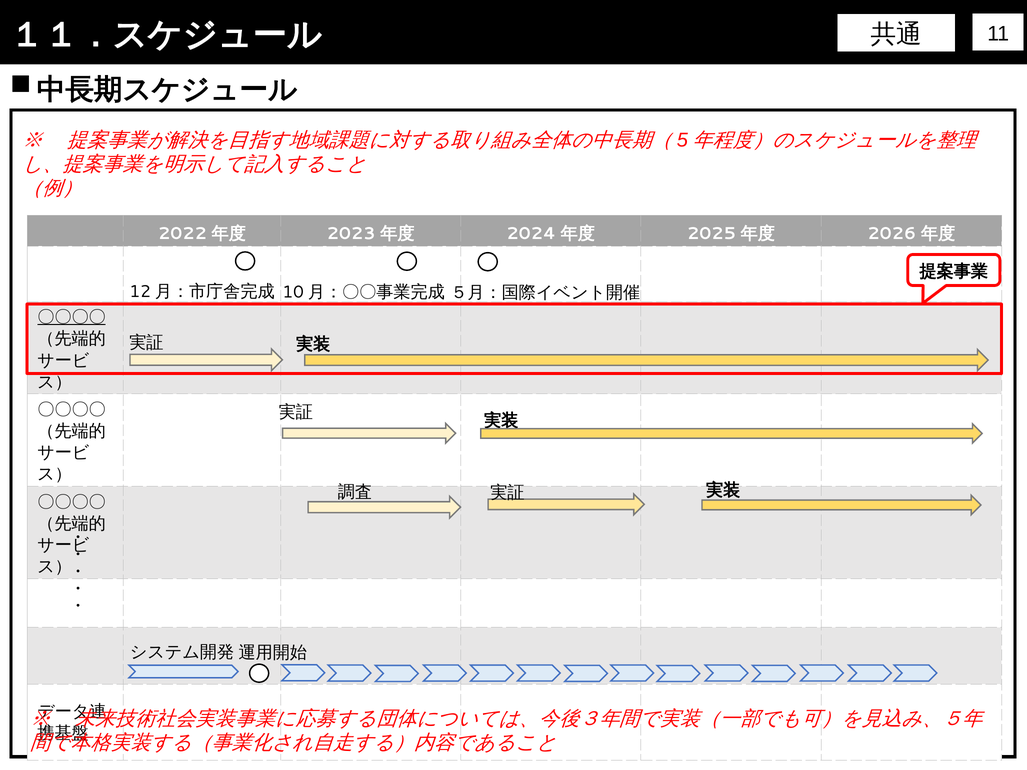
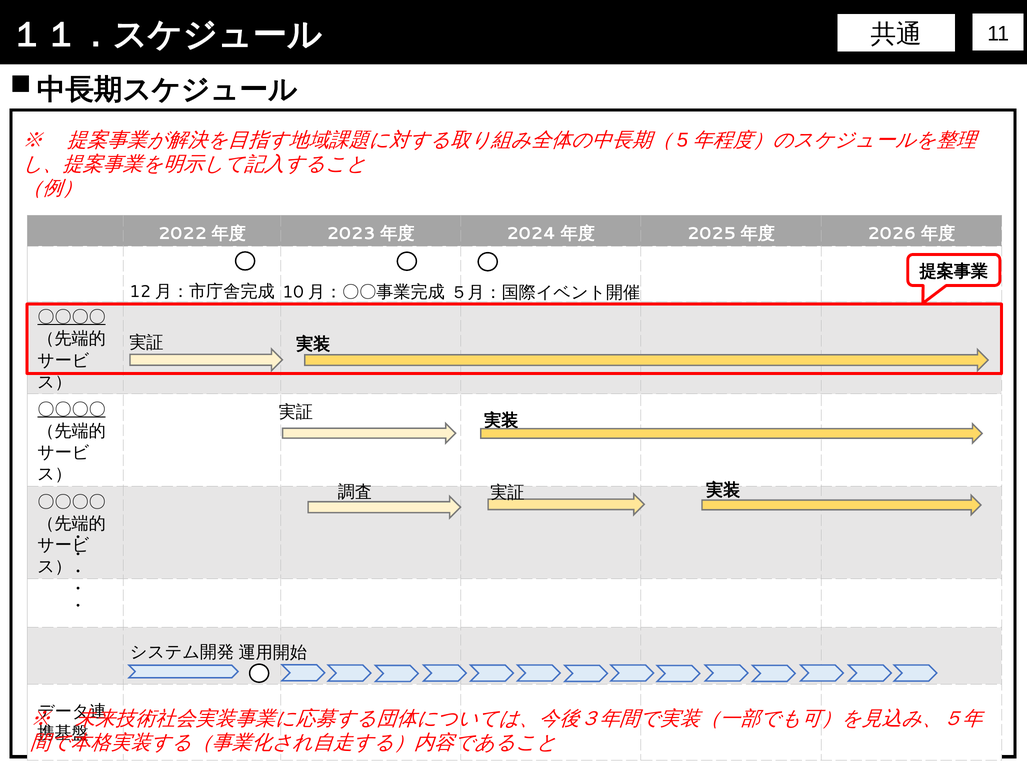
〇〇〇〇 at (72, 410) underline: none -> present
